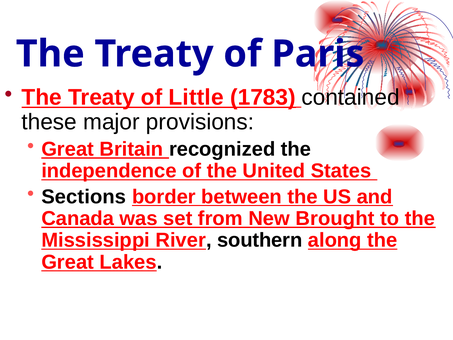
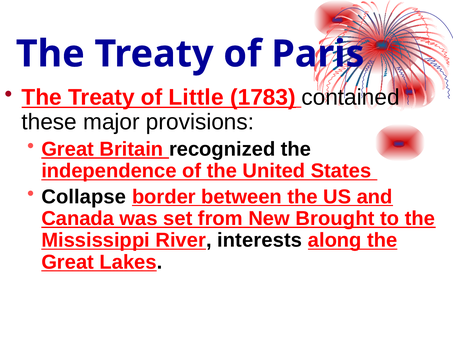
Sections: Sections -> Collapse
southern: southern -> interests
